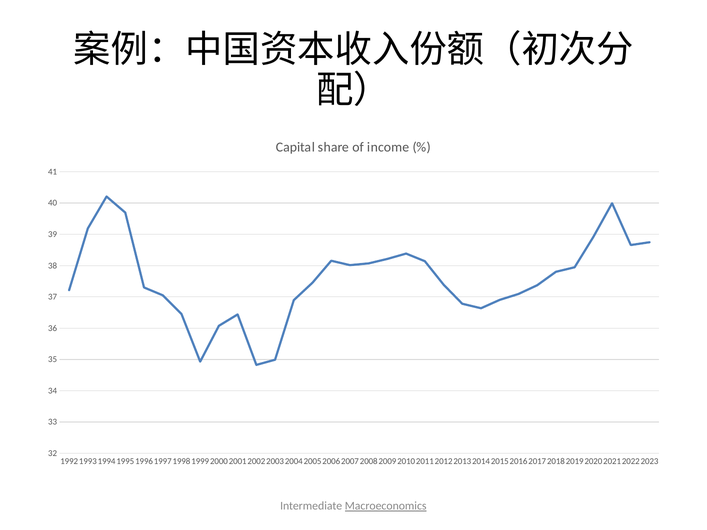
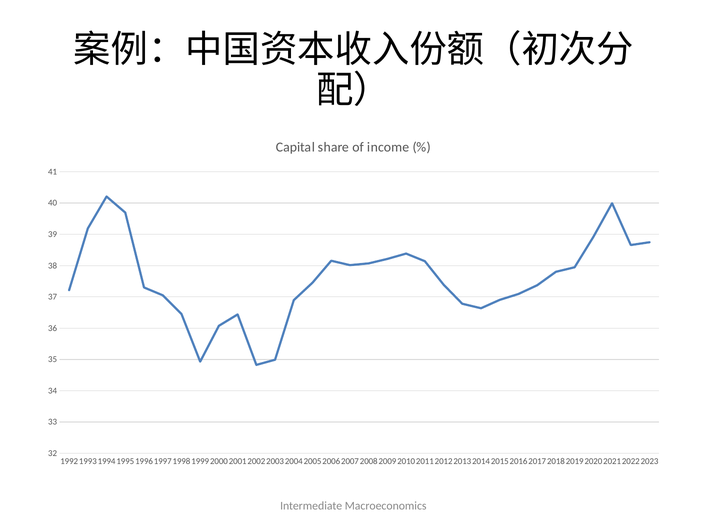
Macroeconomics underline: present -> none
